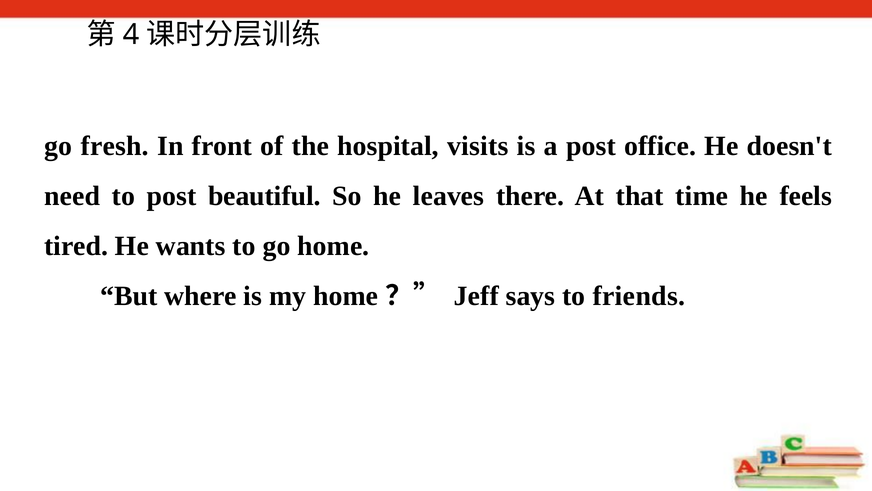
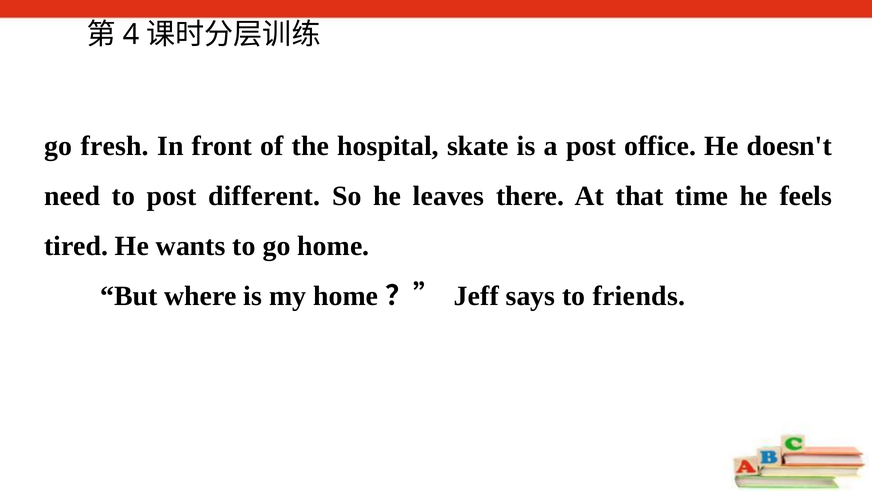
visits: visits -> skate
beautiful: beautiful -> different
